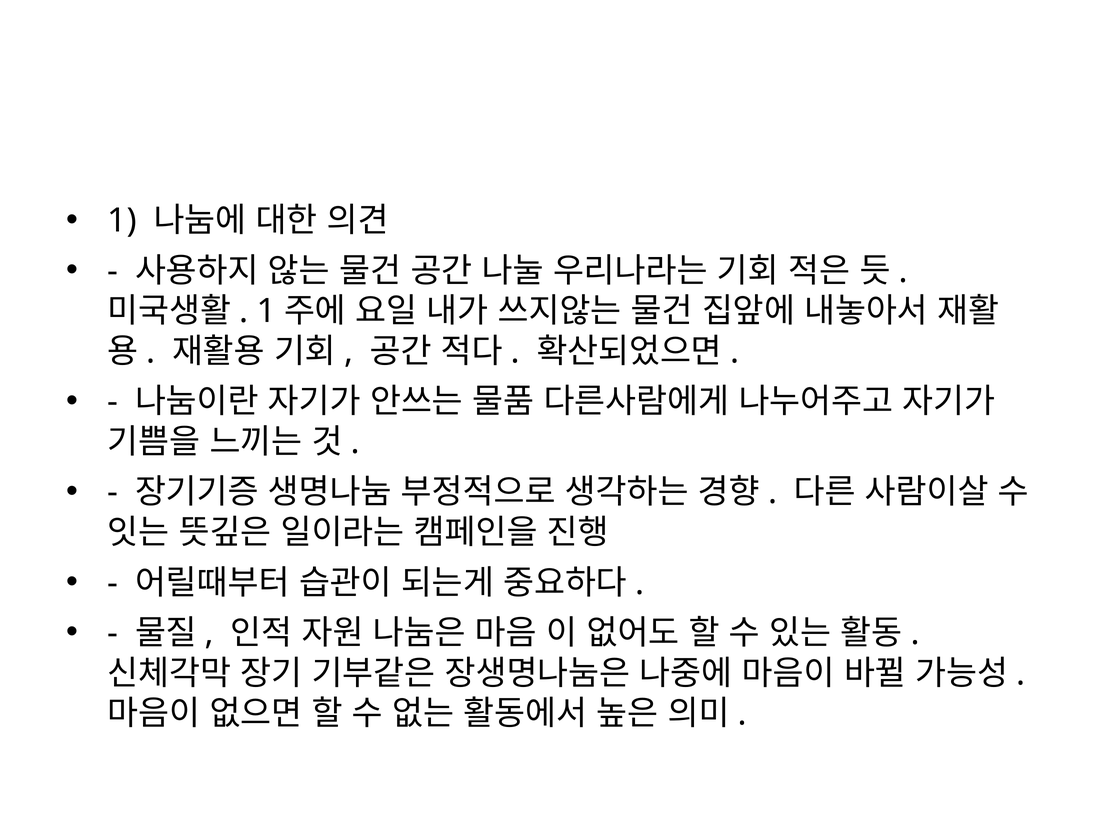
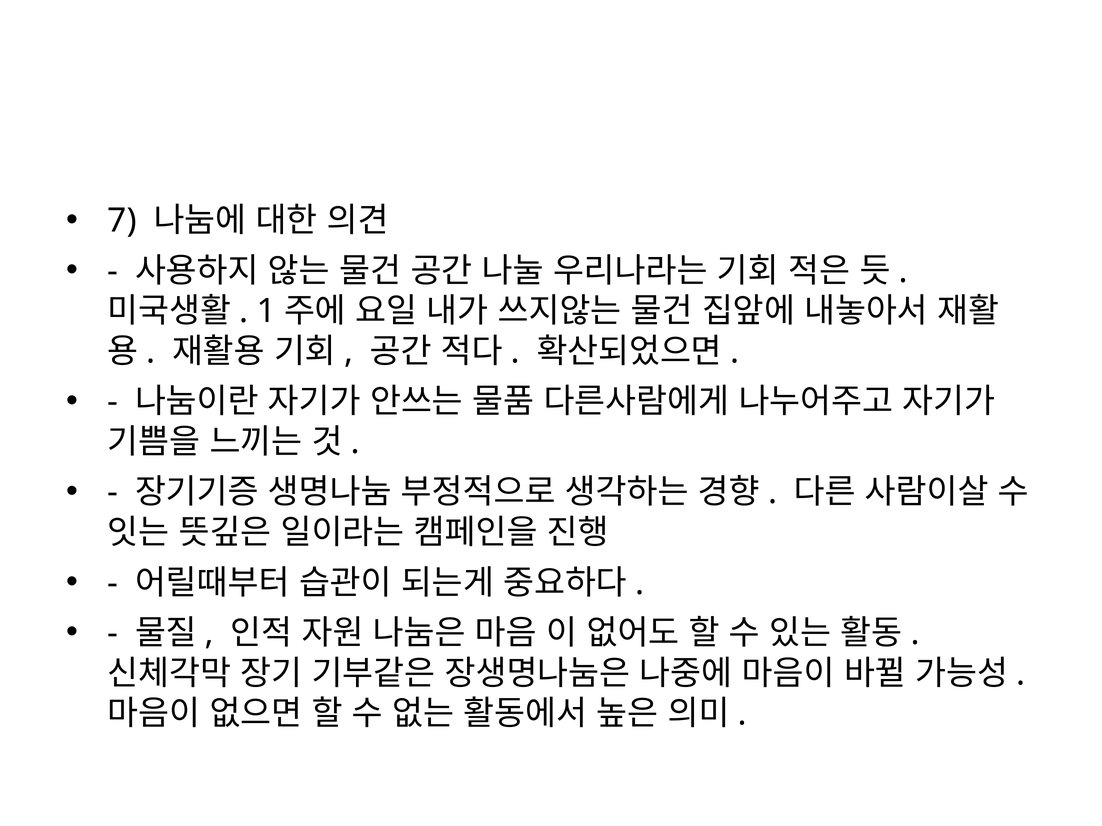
1 at (122, 221): 1 -> 7
